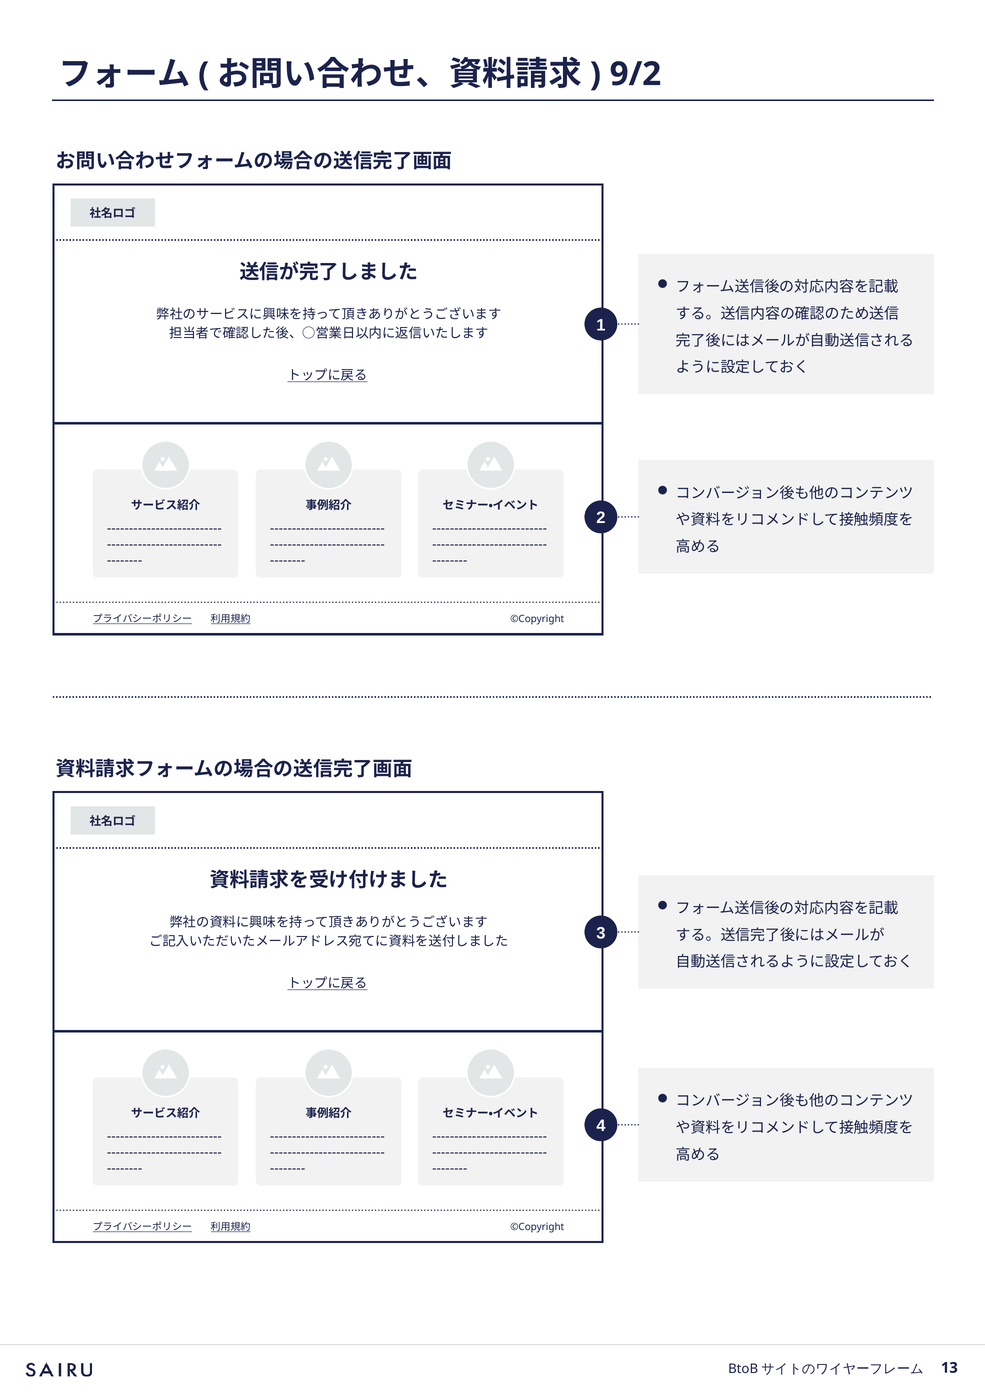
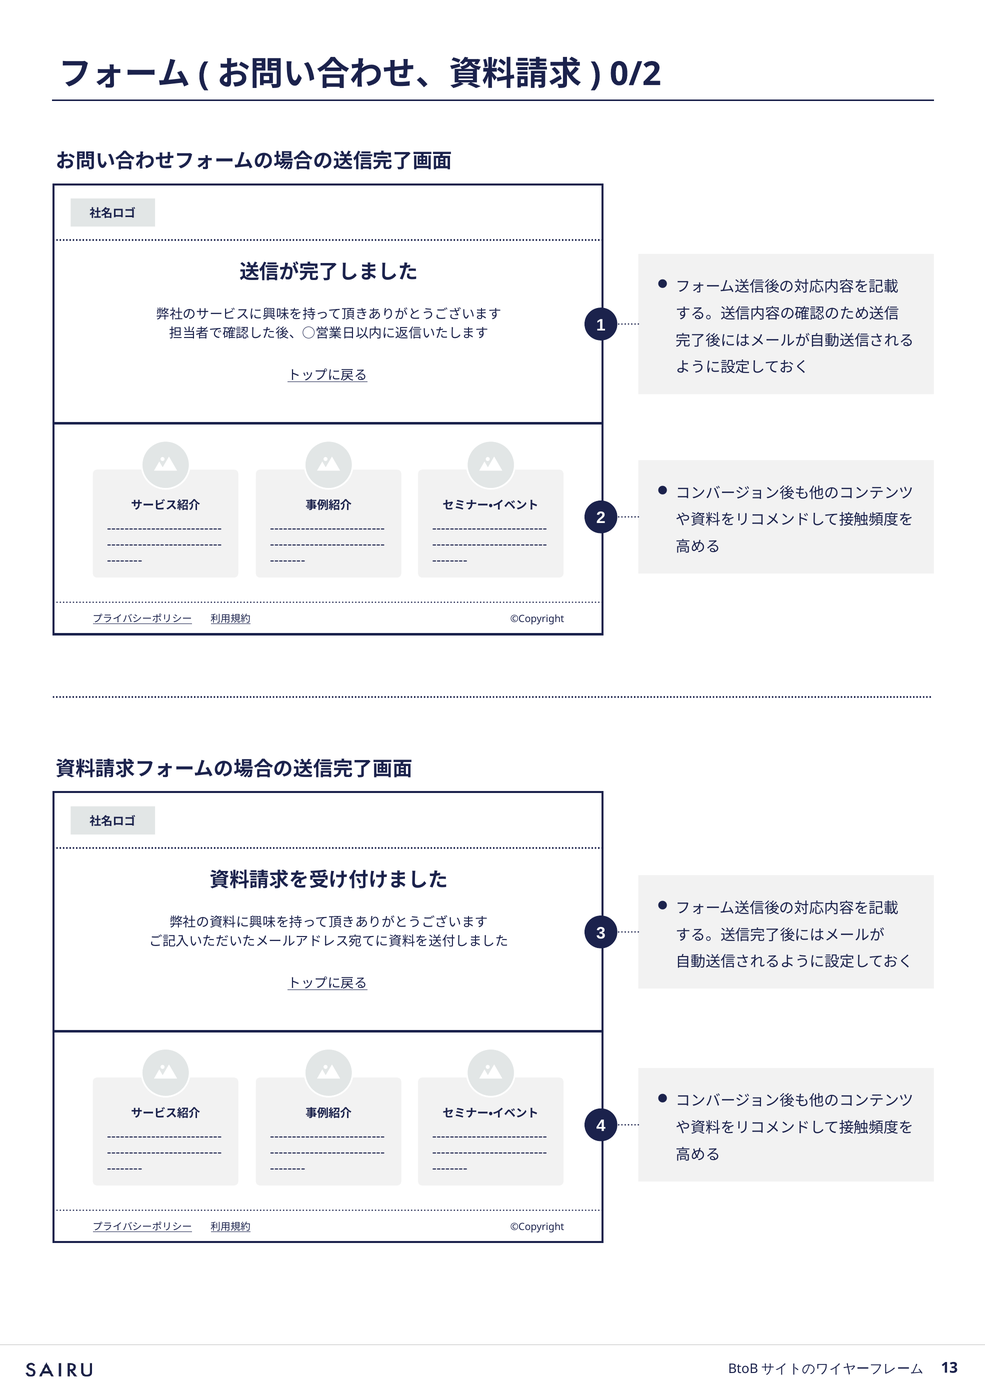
9/2: 9/2 -> 0/2
